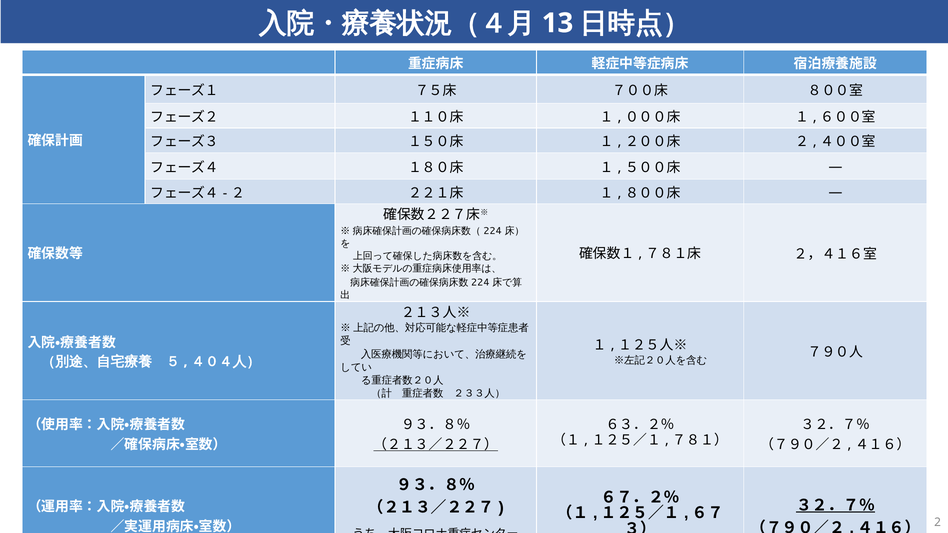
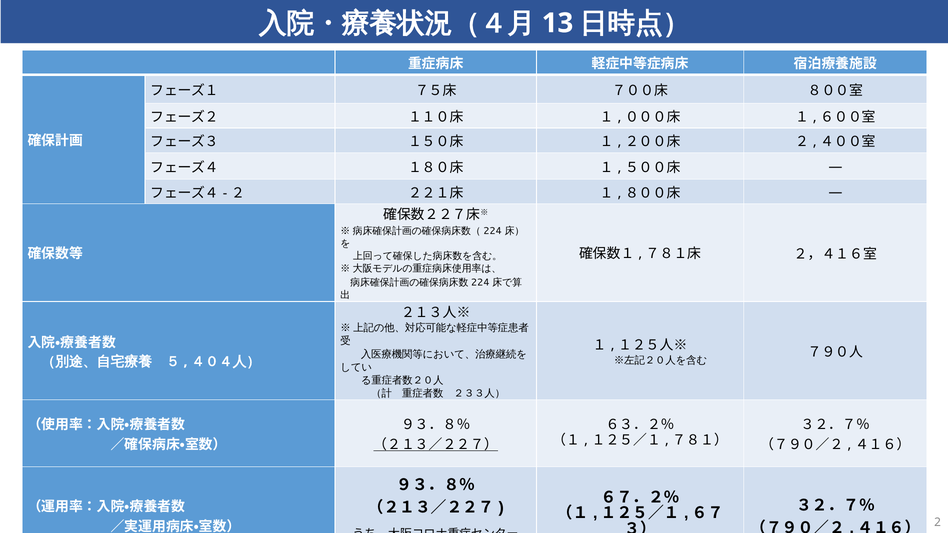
３２．７％ at (835, 506) underline: present -> none
